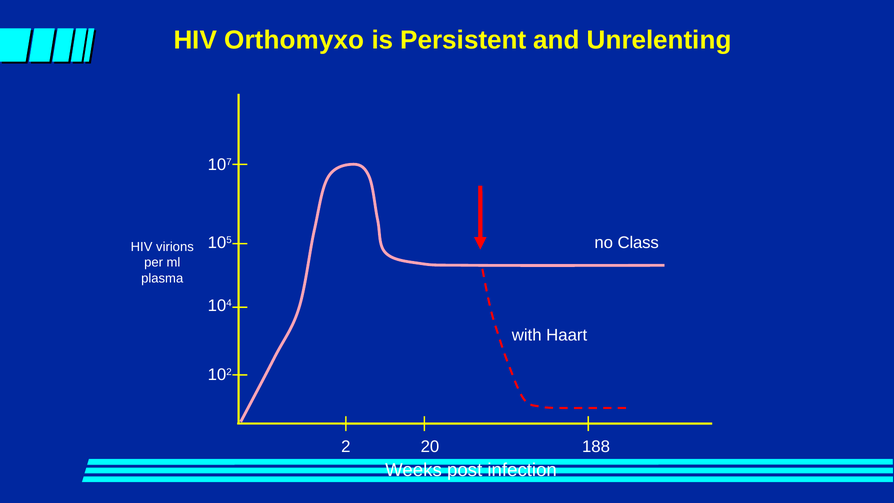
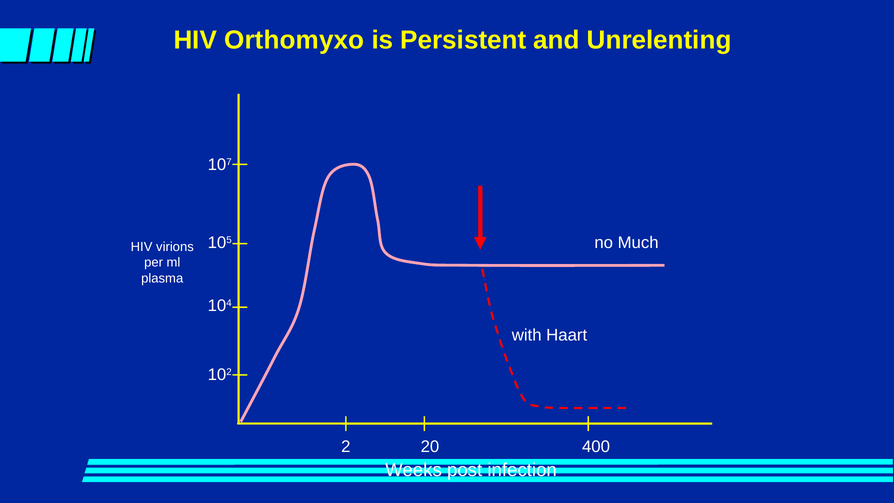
Class: Class -> Much
188: 188 -> 400
